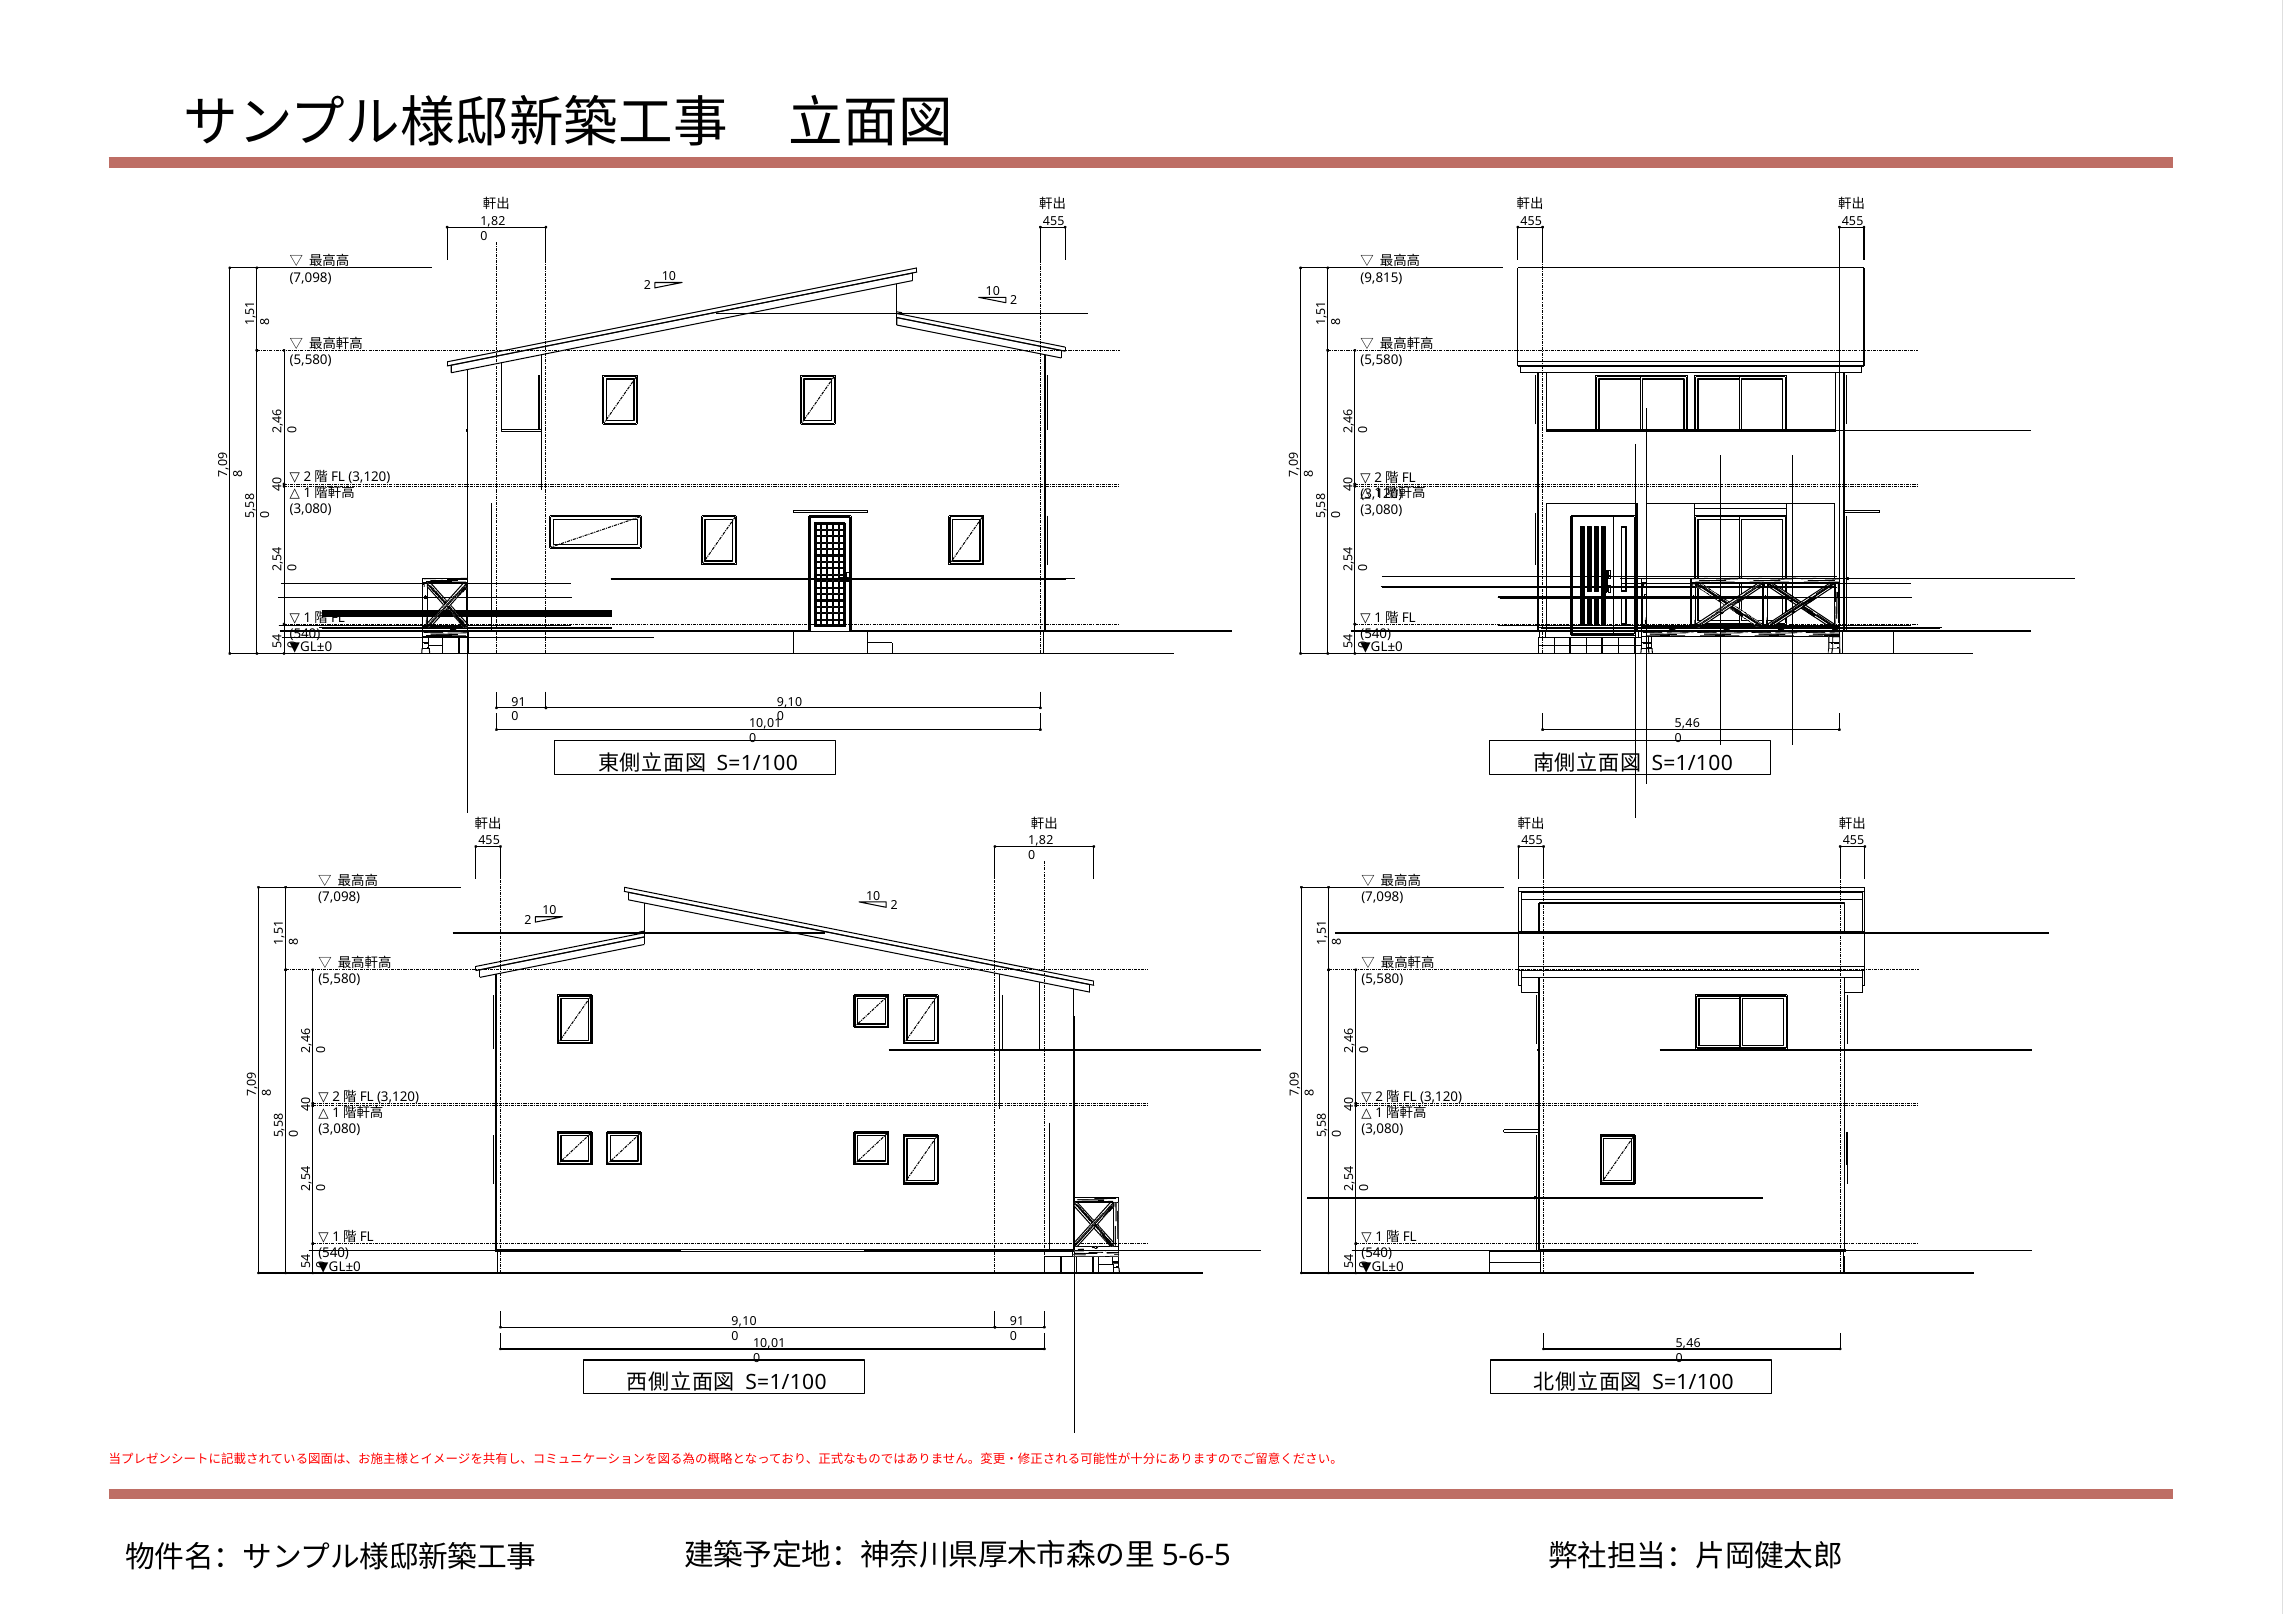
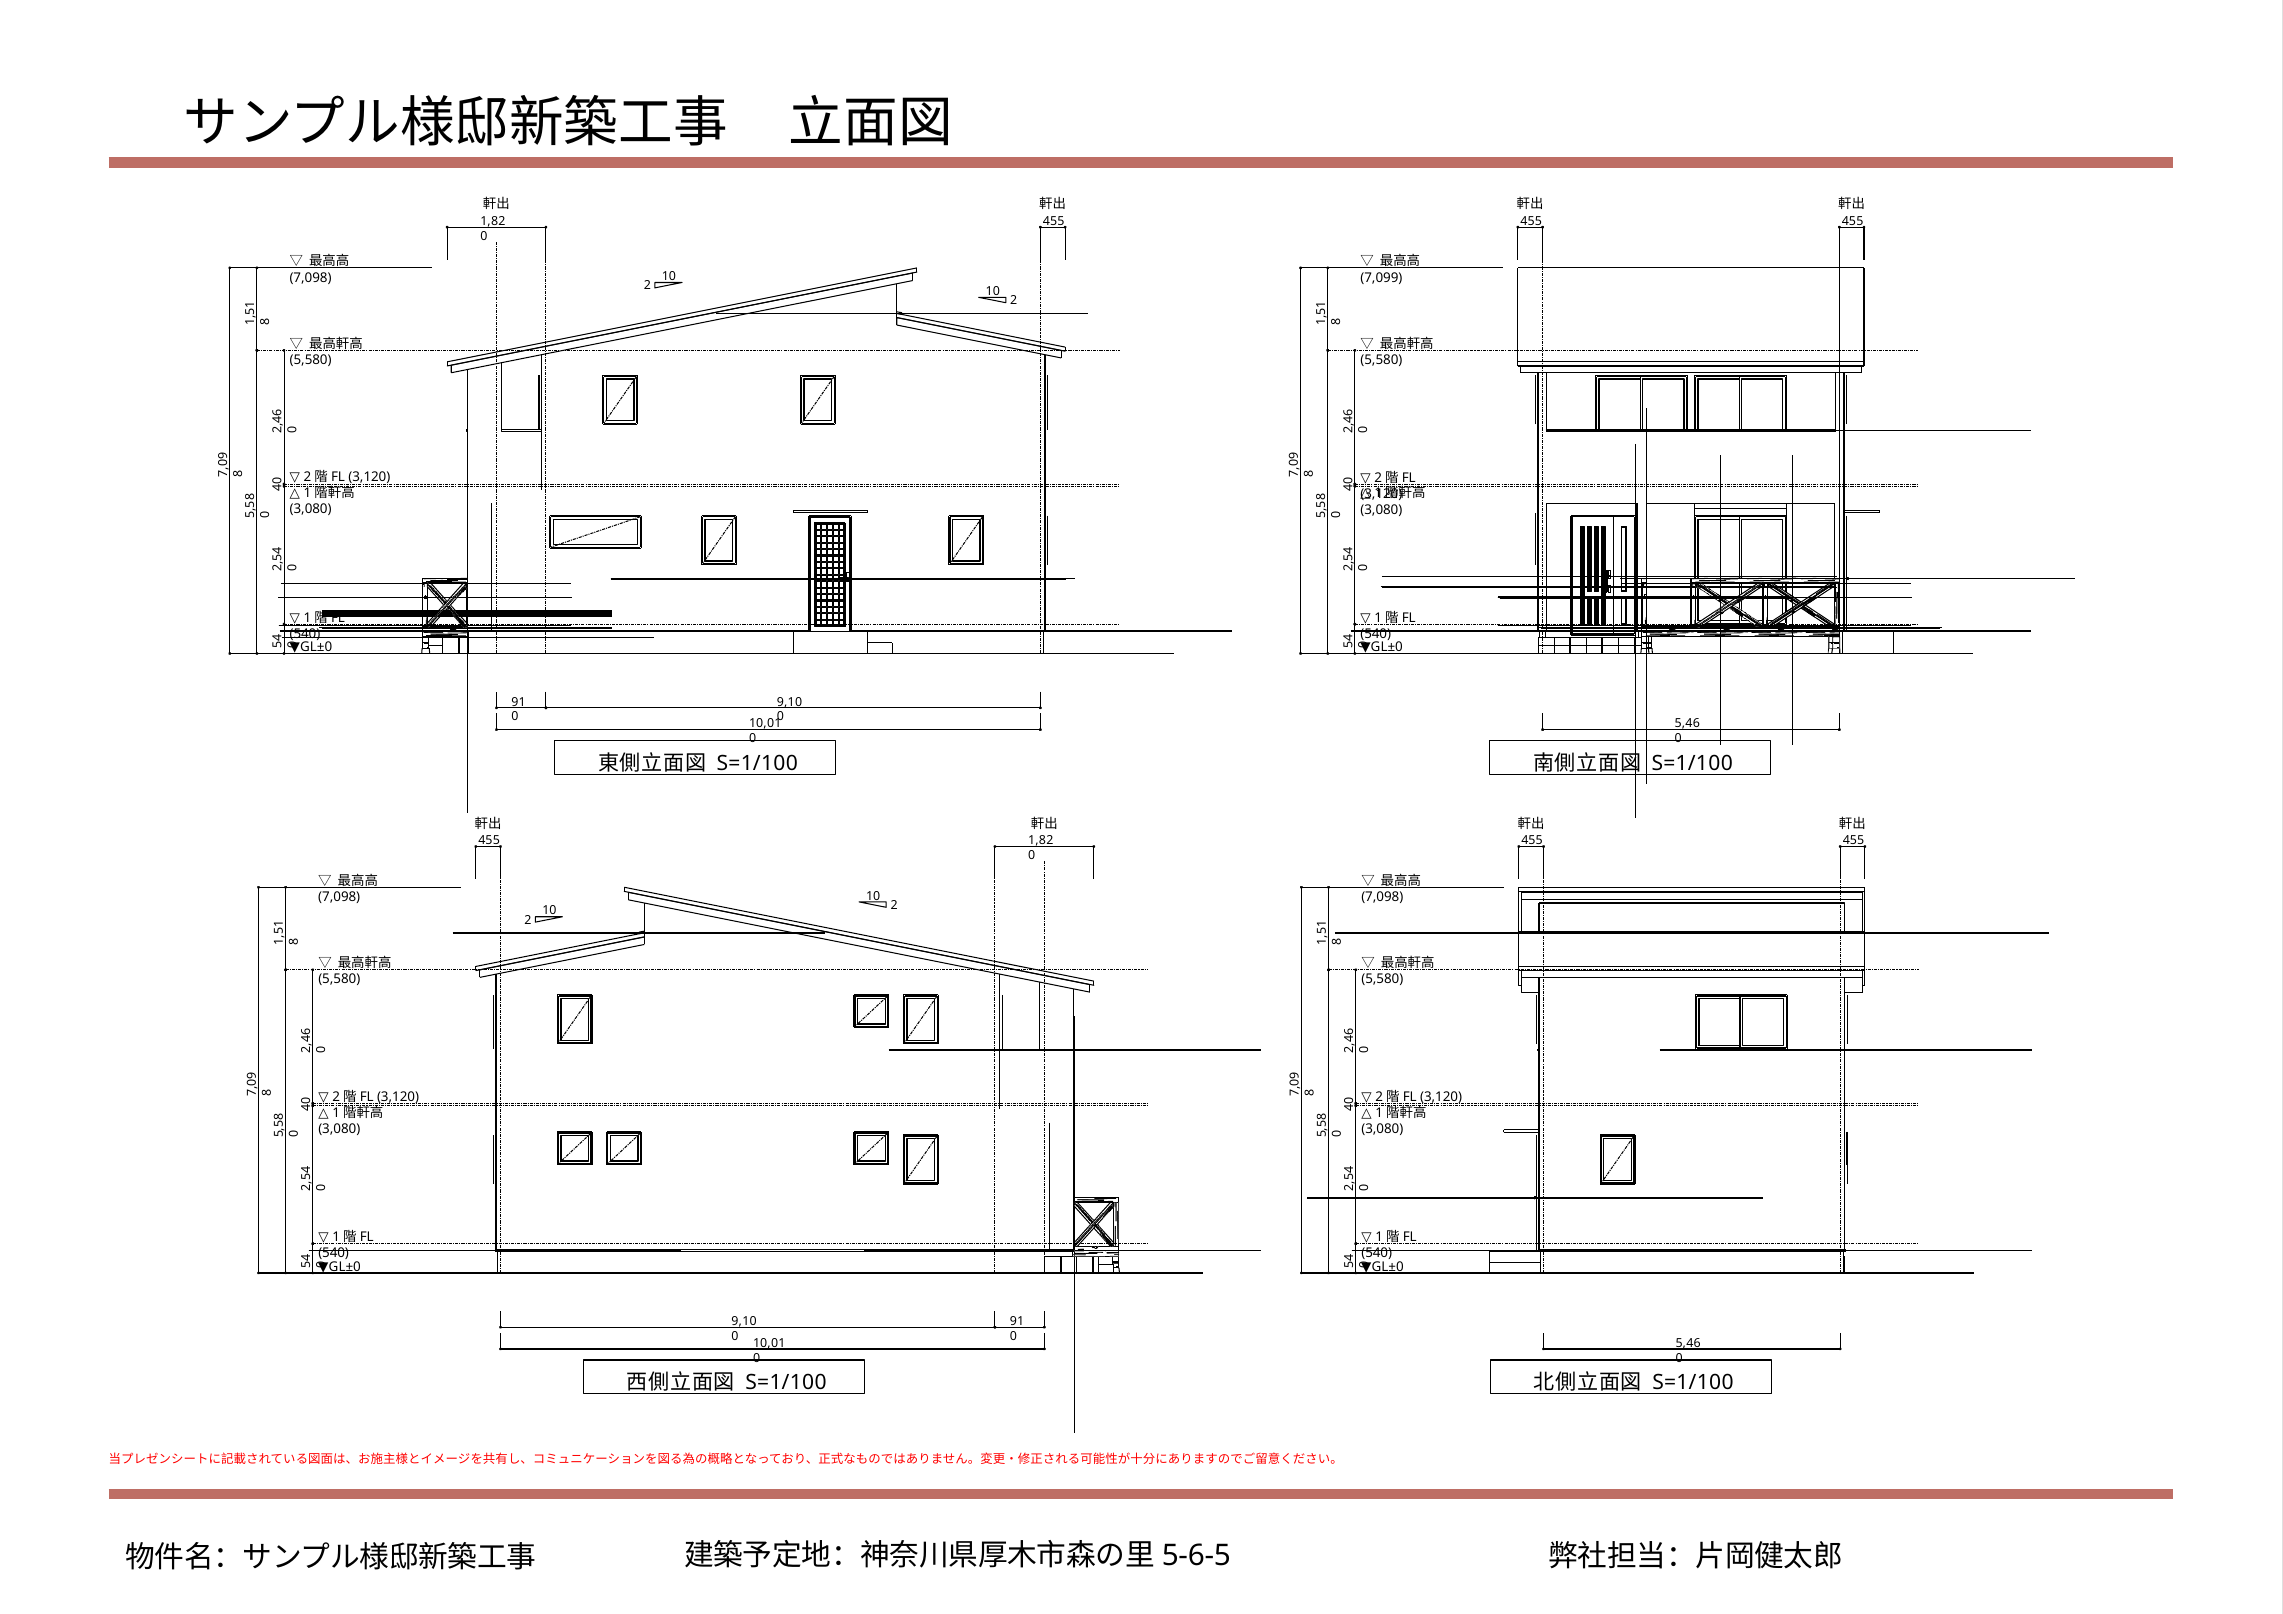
9,815: 9,815 -> 7,099
